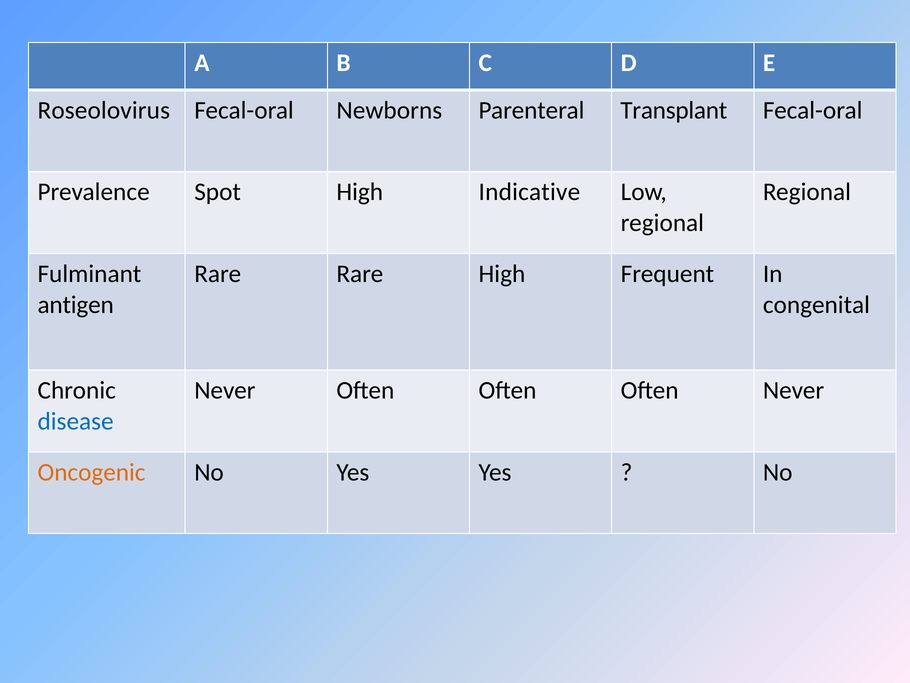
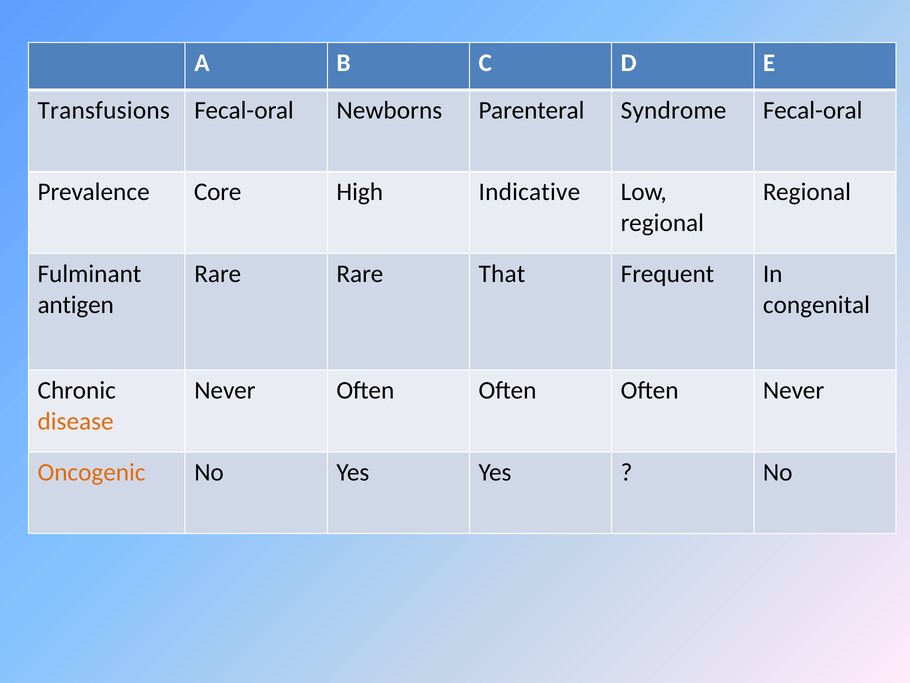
Roseolovirus: Roseolovirus -> Transfusions
Transplant: Transplant -> Syndrome
Spot: Spot -> Core
Rare High: High -> That
disease colour: blue -> orange
